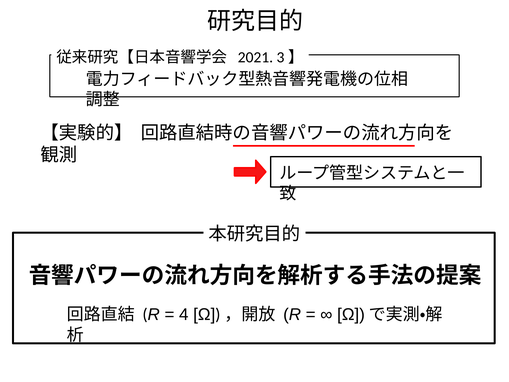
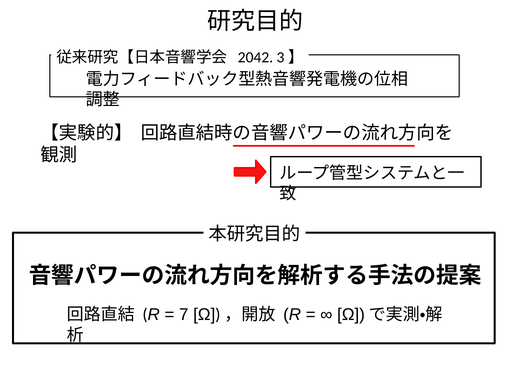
2021: 2021 -> 2042
4: 4 -> 7
